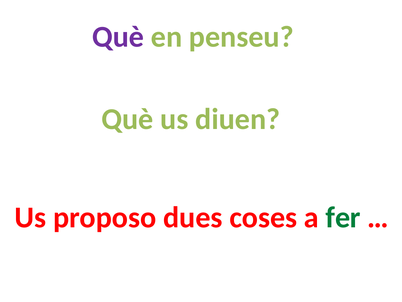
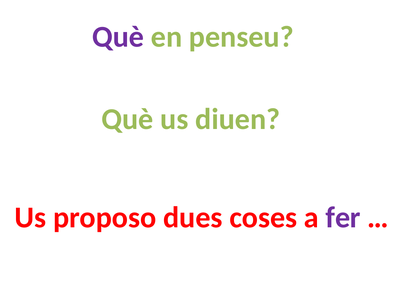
fer colour: green -> purple
